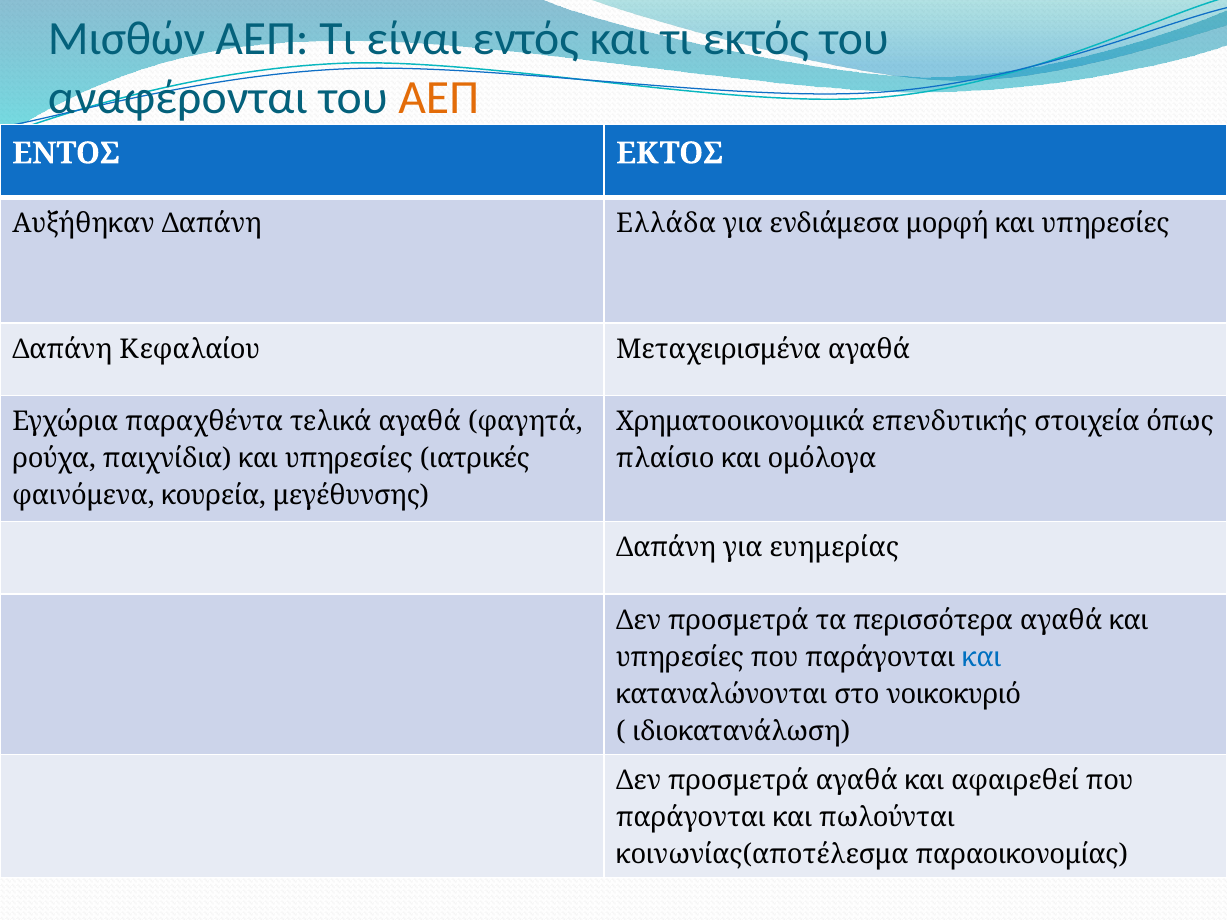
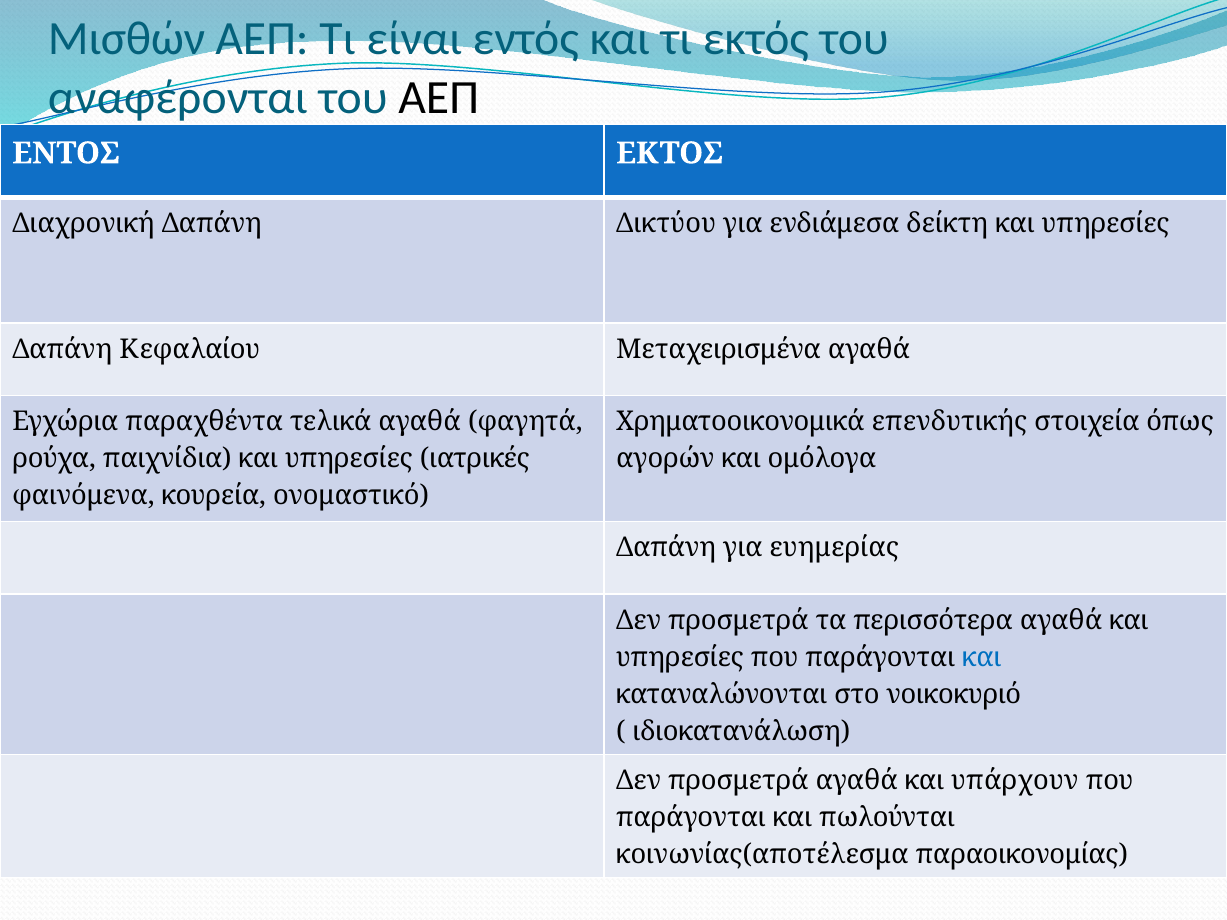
ΑΕΠ at (439, 97) colour: orange -> black
Αυξήθηκαν: Αυξήθηκαν -> Διαχρονική
Ελλάδα: Ελλάδα -> Δικτύου
μορφή: μορφή -> δείκτη
πλαίσιο: πλαίσιο -> αγορών
μεγέθυνσης: μεγέθυνσης -> ονομαστικό
αφαιρεθεί: αφαιρεθεί -> υπάρχουν
